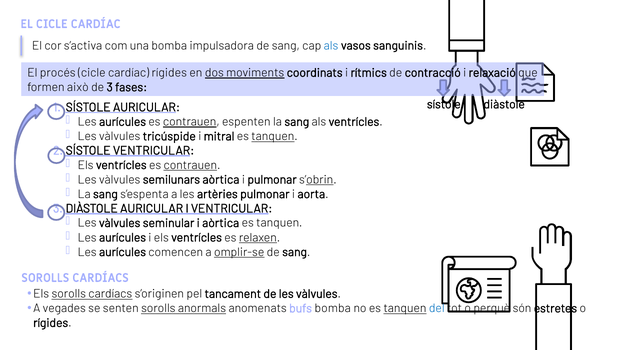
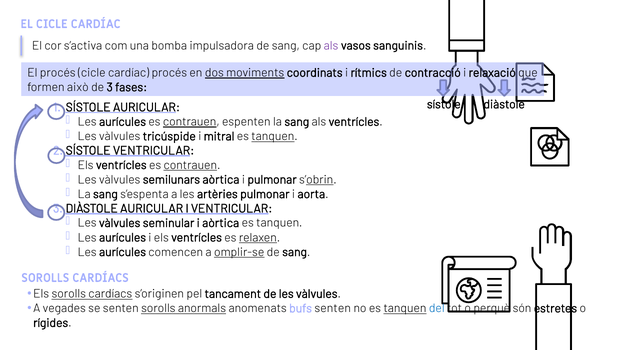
als at (331, 46) colour: blue -> purple
cardíac rígides: rígides -> procés
bufs bomba: bomba -> senten
